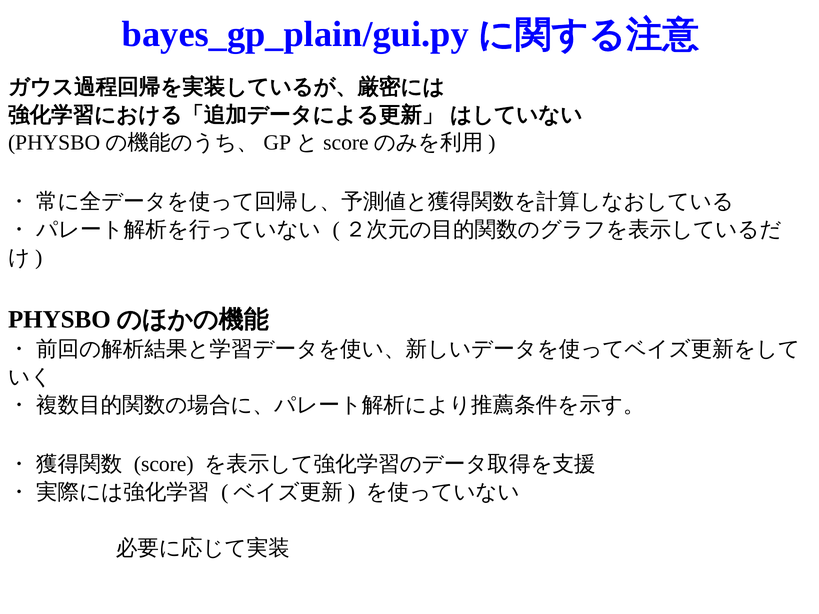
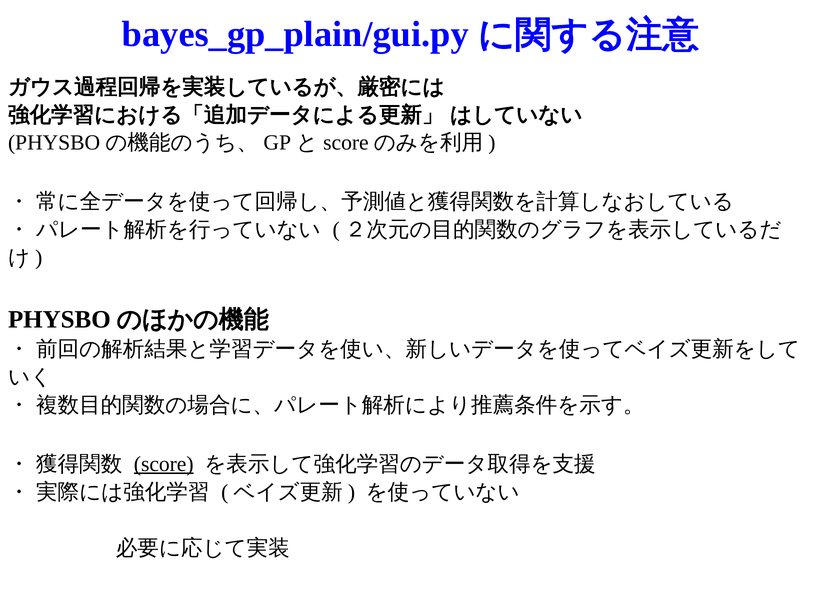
score underline: none -> present
